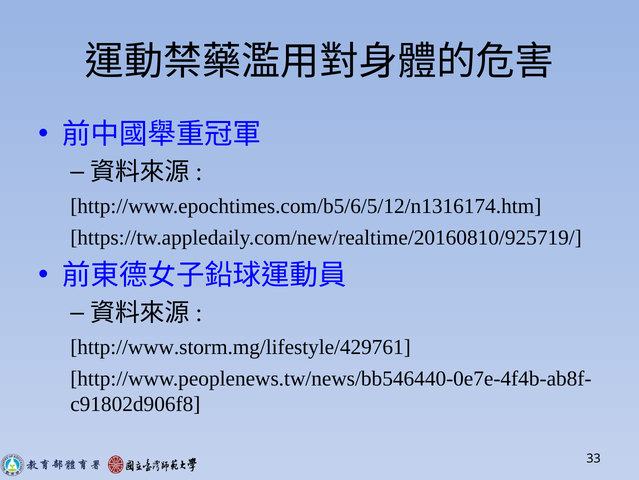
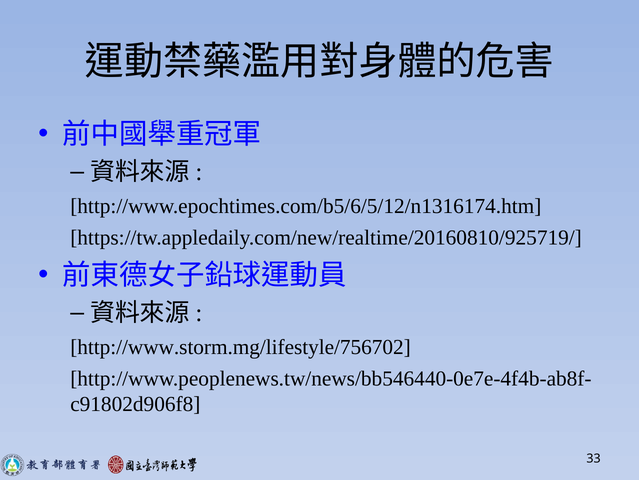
http://www.storm.mg/lifestyle/429761: http://www.storm.mg/lifestyle/429761 -> http://www.storm.mg/lifestyle/756702
